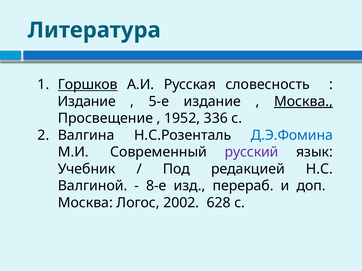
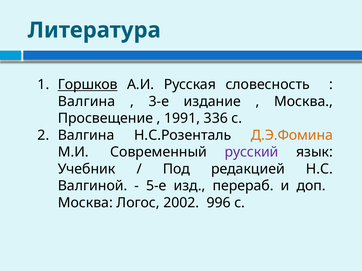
Издание at (87, 102): Издание -> Валгина
5-е: 5-е -> 3-е
Москва at (303, 102) underline: present -> none
1952: 1952 -> 1991
Д.Э.Фомина colour: blue -> orange
8-е: 8-е -> 5-е
628: 628 -> 996
